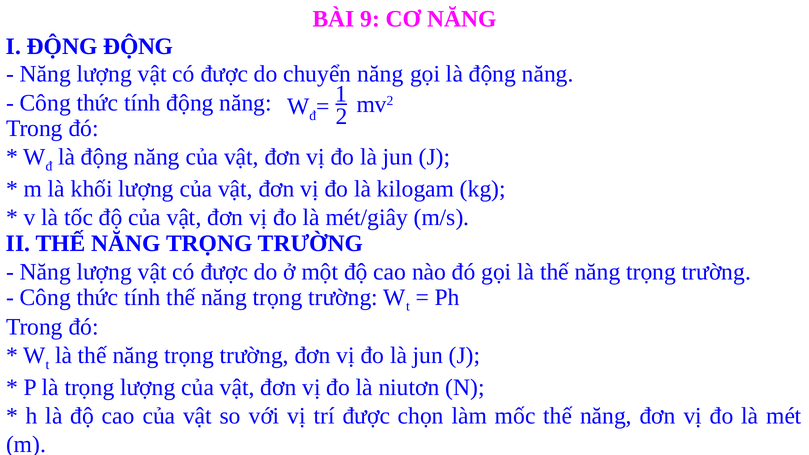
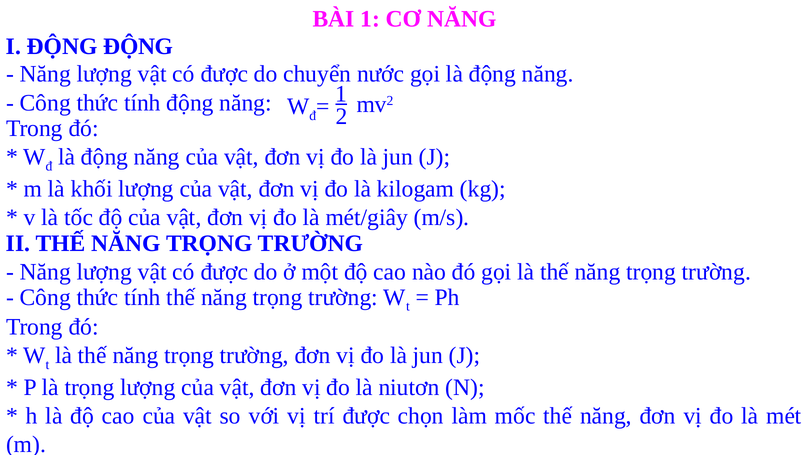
BÀI 9: 9 -> 1
chuyển năng: năng -> nước
